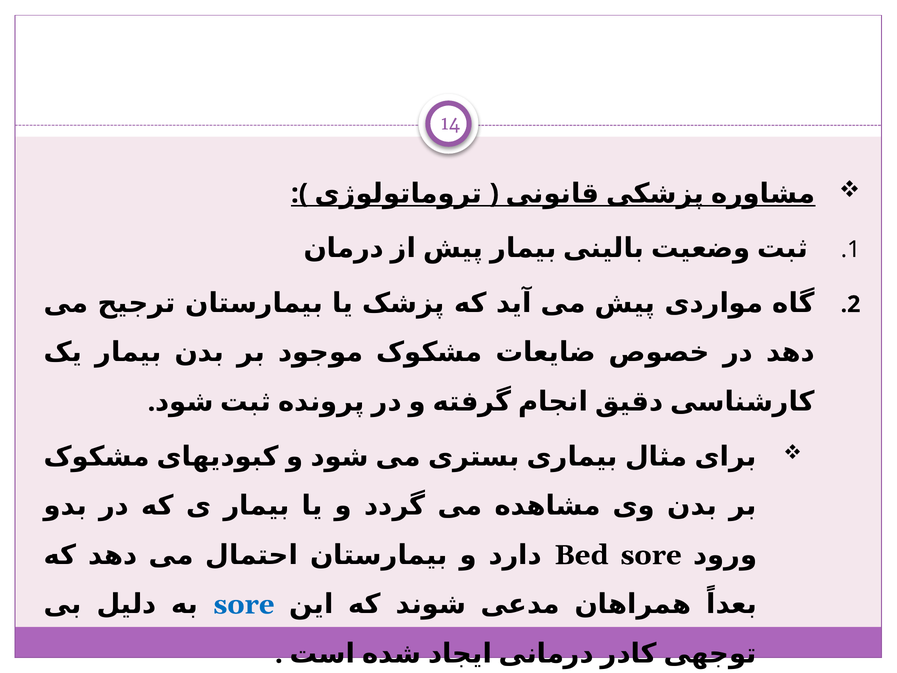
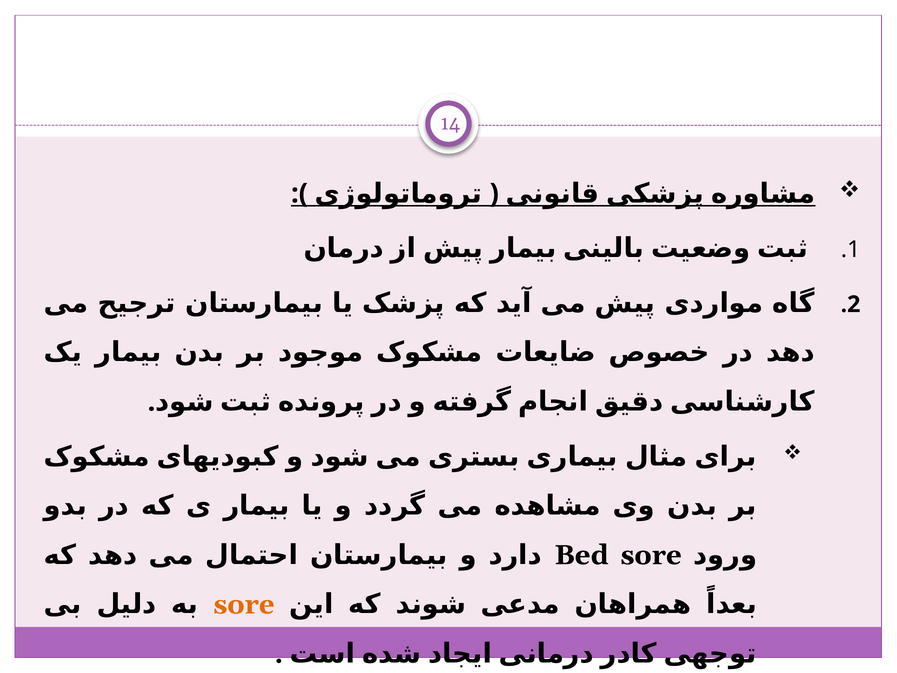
sore at (244, 604) colour: blue -> orange
